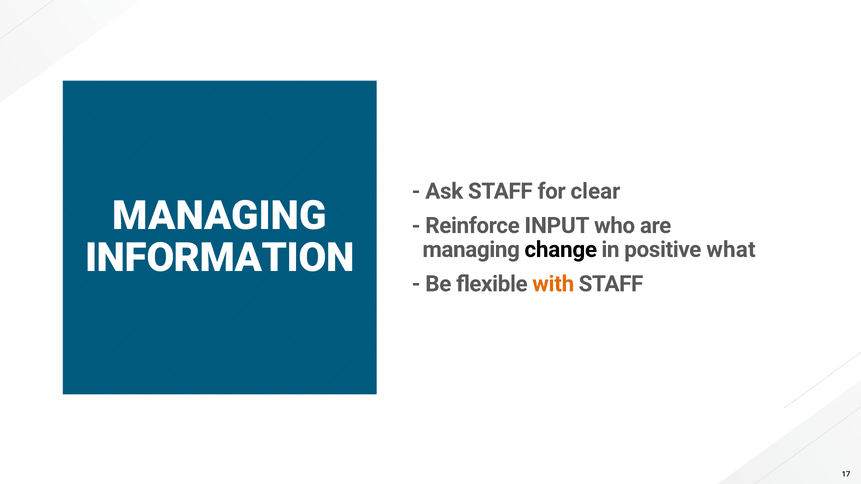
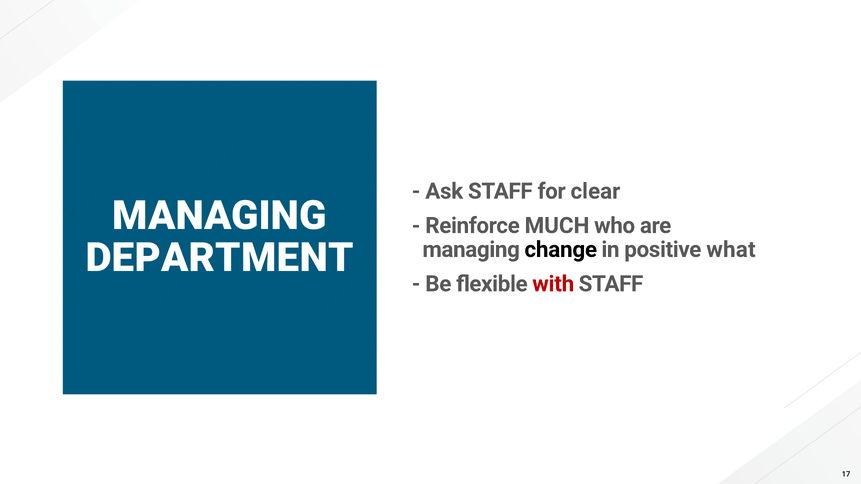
INPUT: INPUT -> MUCH
INFORMATION: INFORMATION -> DEPARTMENT
with colour: orange -> red
